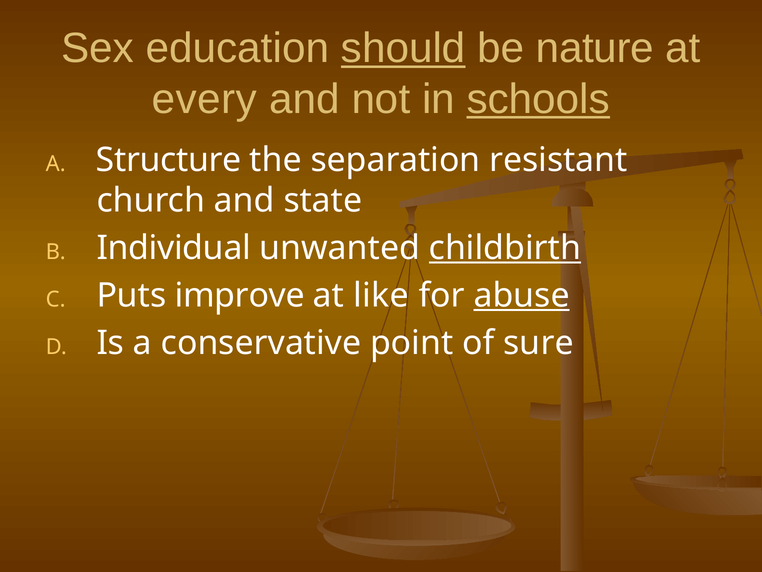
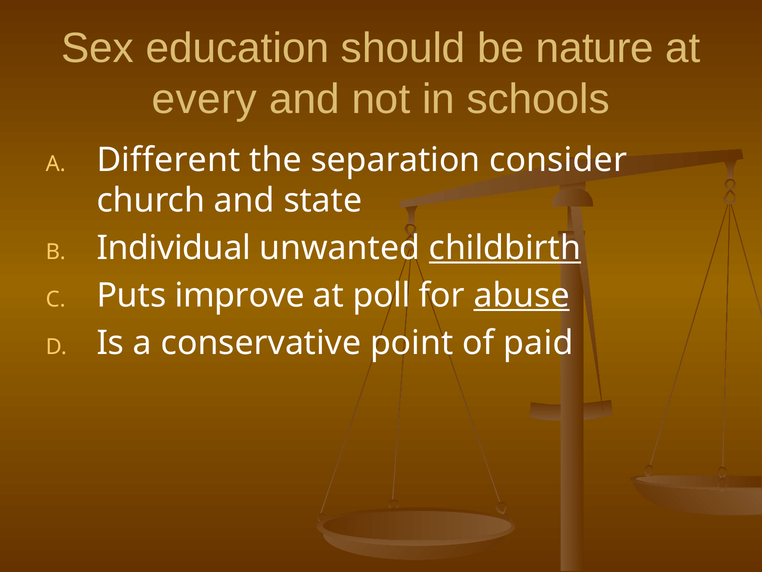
should underline: present -> none
schools underline: present -> none
Structure: Structure -> Different
resistant: resistant -> consider
like: like -> poll
sure: sure -> paid
